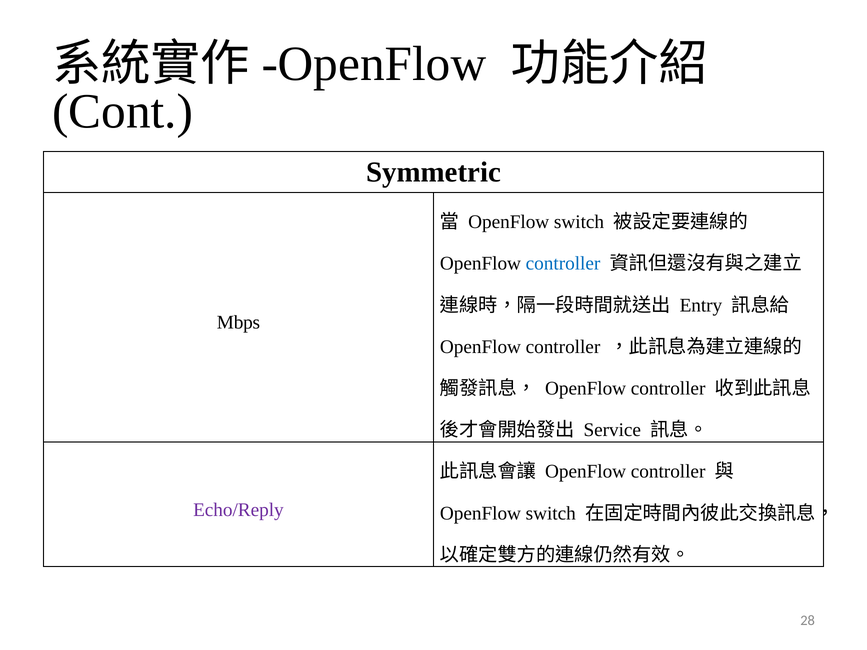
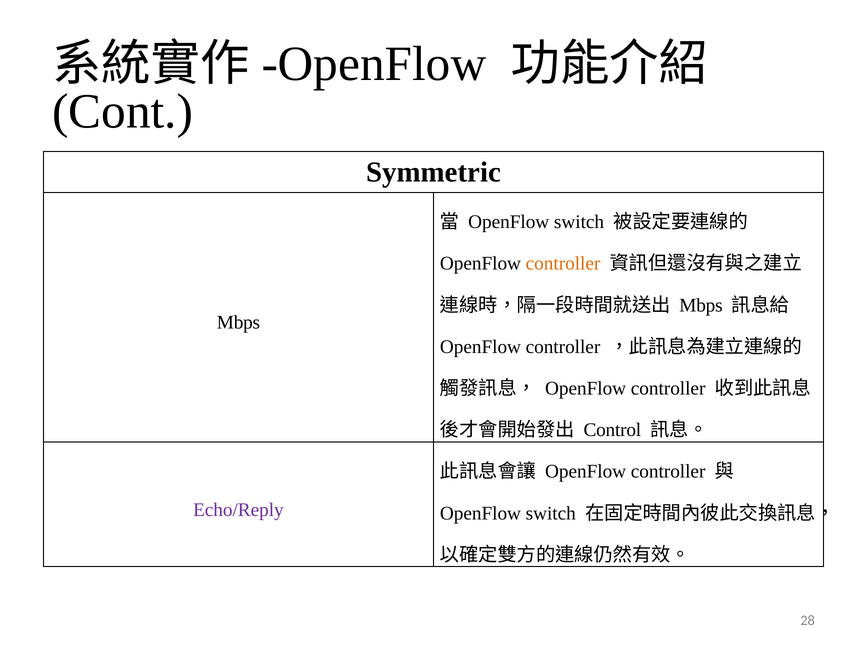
controller at (563, 264) colour: blue -> orange
Entry at (701, 305): Entry -> Mbps
Service: Service -> Control
